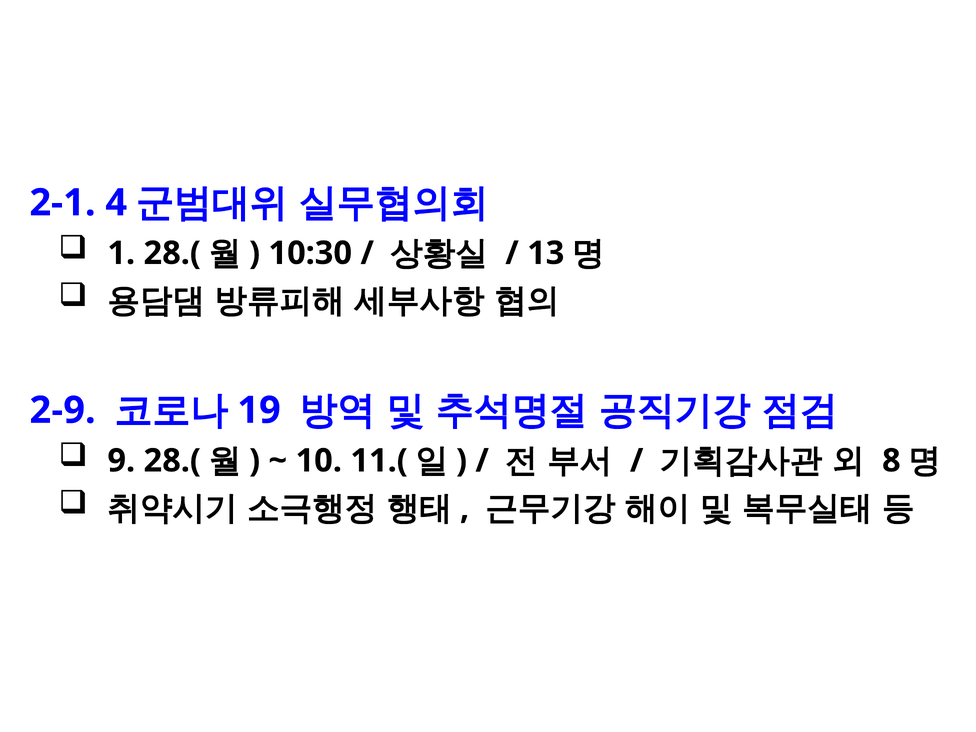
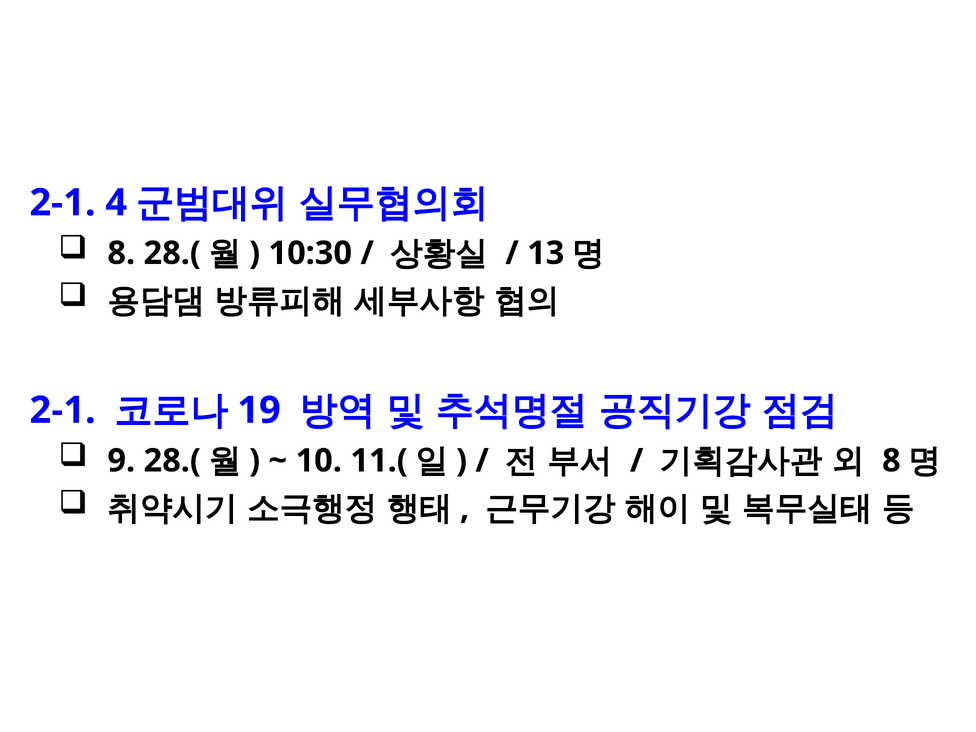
1 at (121, 253): 1 -> 8
2-9 at (63, 410): 2-9 -> 2-1
